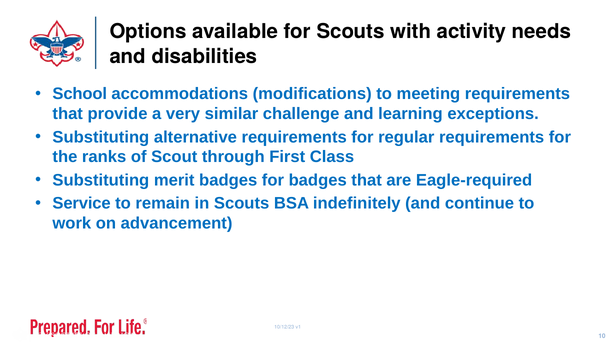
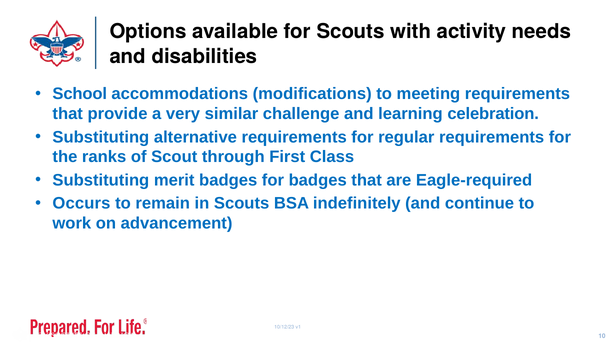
exceptions: exceptions -> celebration
Service: Service -> Occurs
